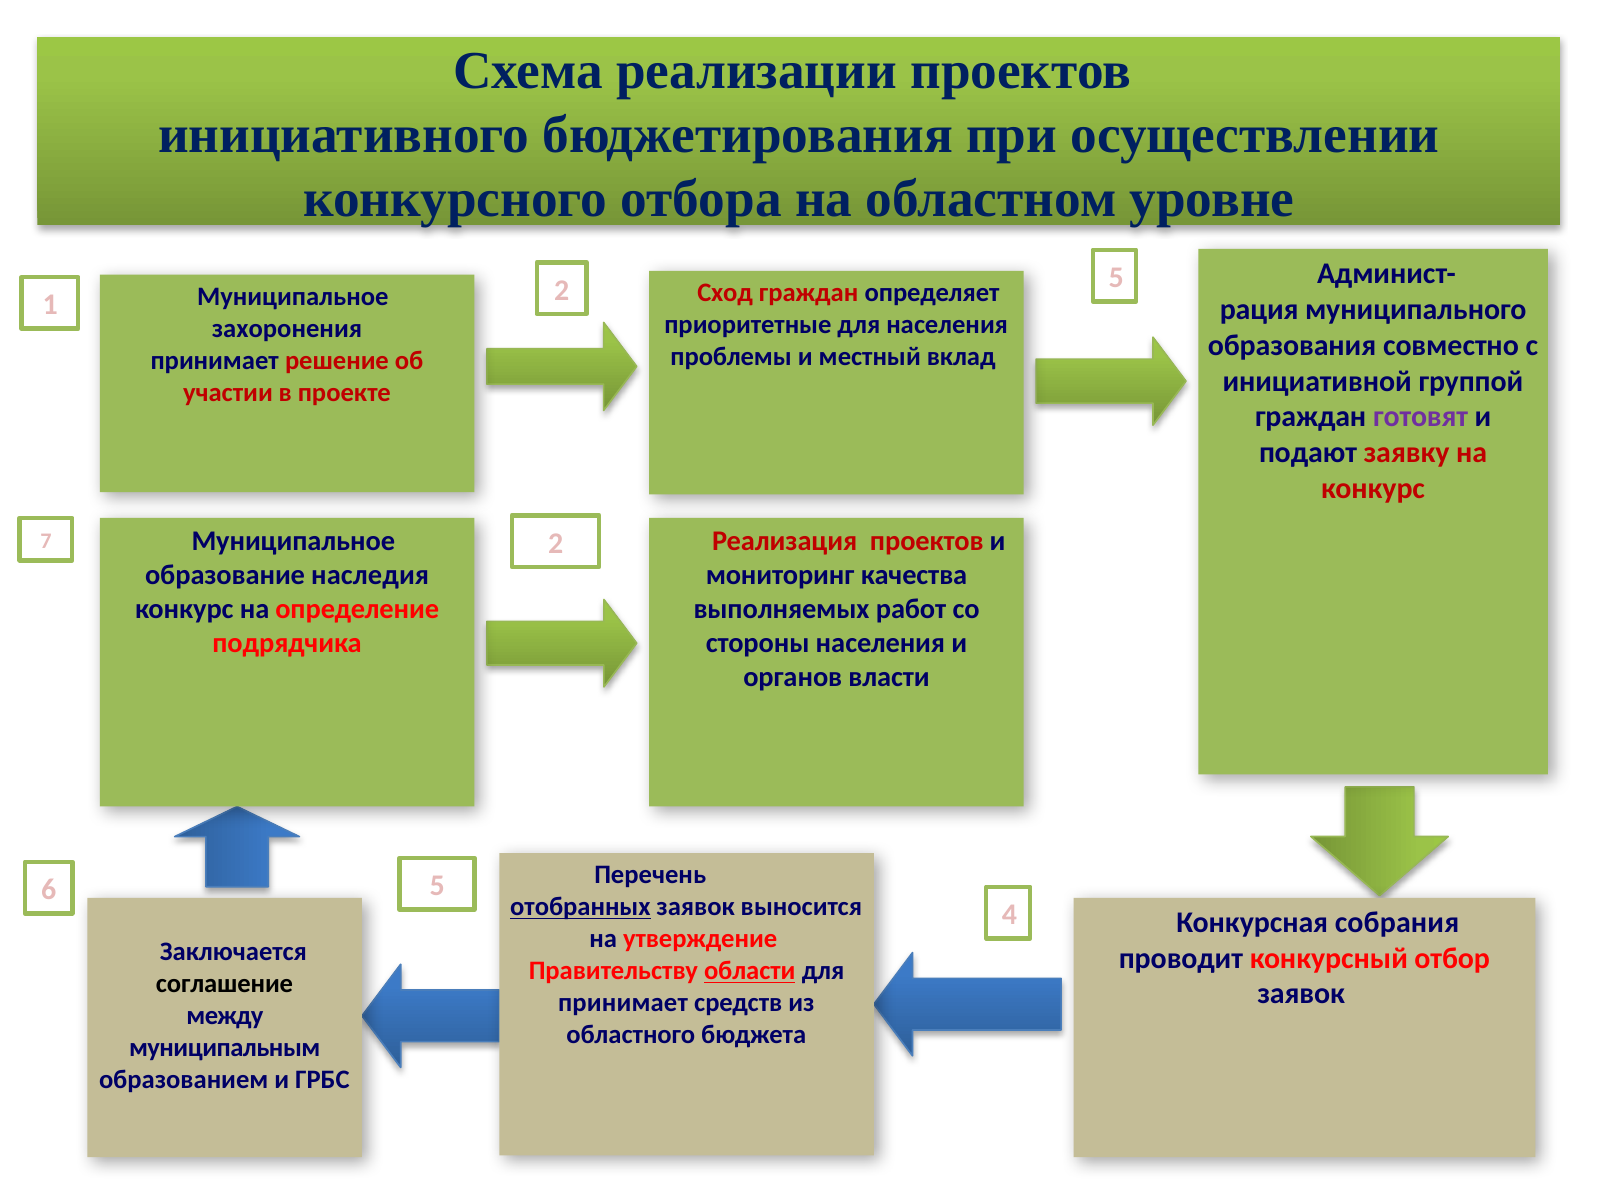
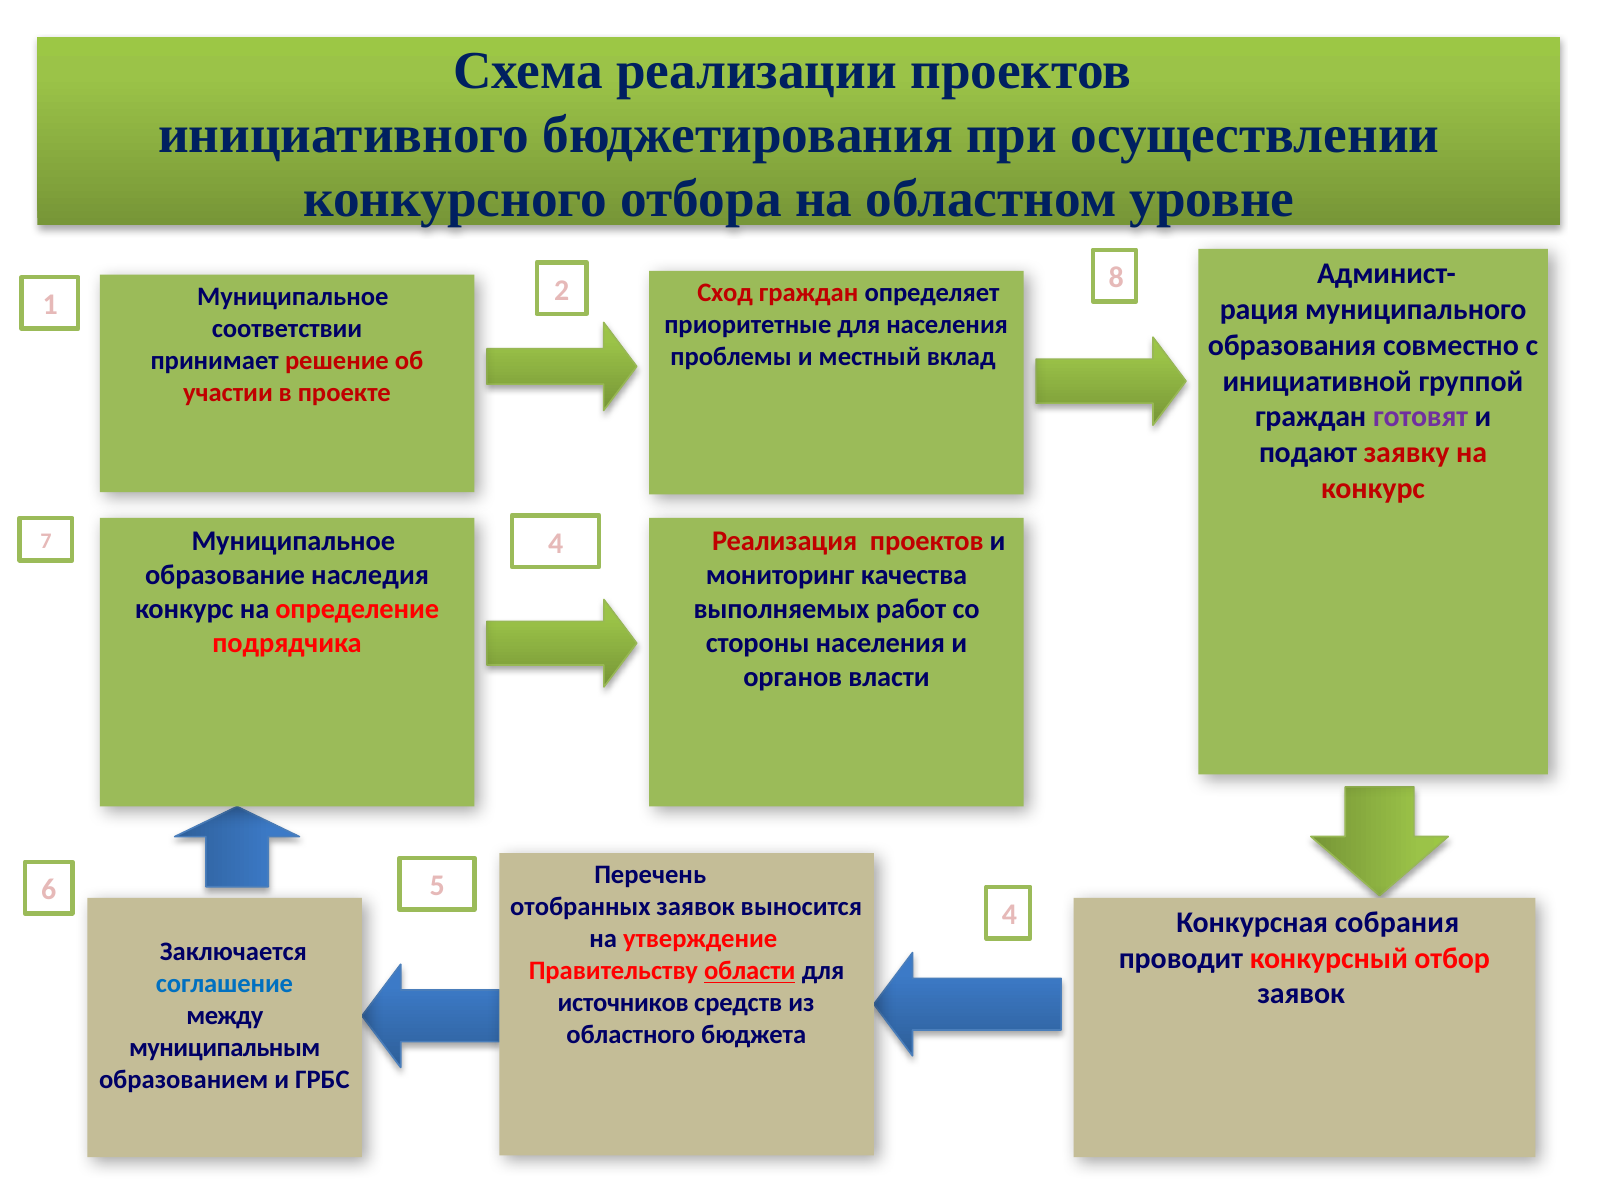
2 5: 5 -> 8
захоронения: захоронения -> соответствии
7 2: 2 -> 4
отобранных underline: present -> none
соглашение colour: black -> blue
принимает at (623, 1003): принимает -> источников
